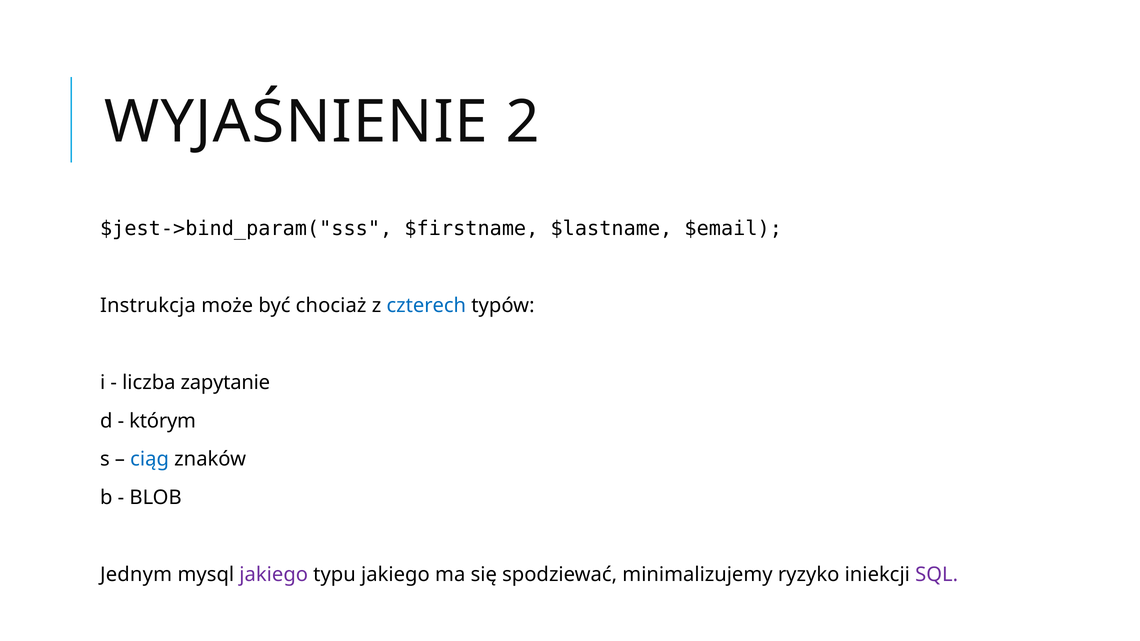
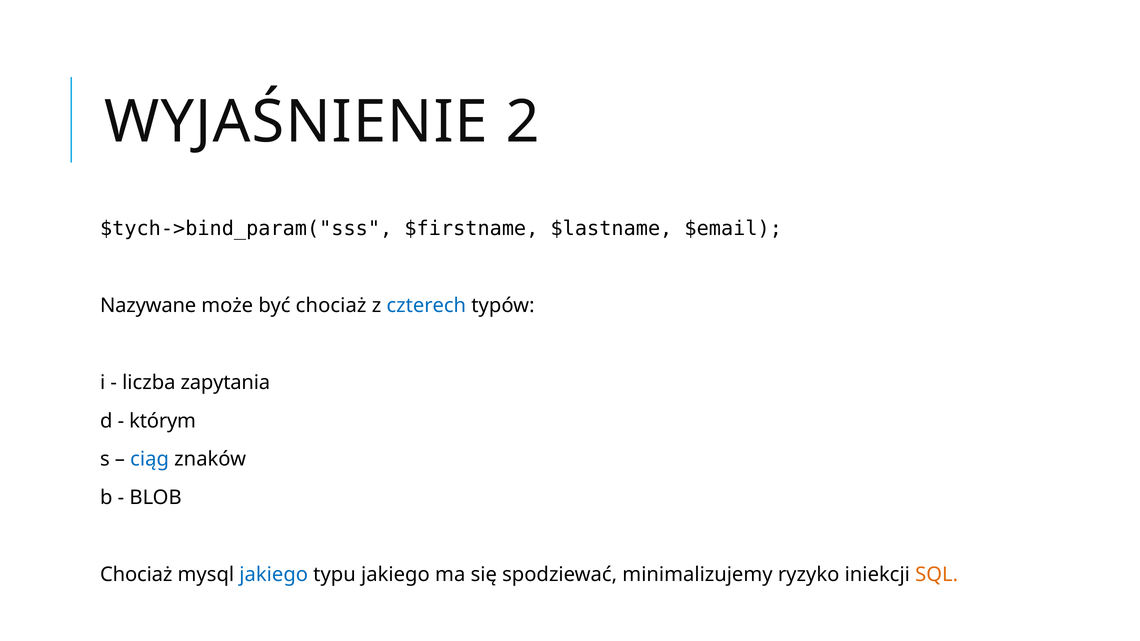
$jest->bind_param("sss: $jest->bind_param("sss -> $tych->bind_param("sss
Instrukcja: Instrukcja -> Nazywane
zapytanie: zapytanie -> zapytania
Jednym at (136, 575): Jednym -> Chociaż
jakiego at (274, 575) colour: purple -> blue
SQL colour: purple -> orange
